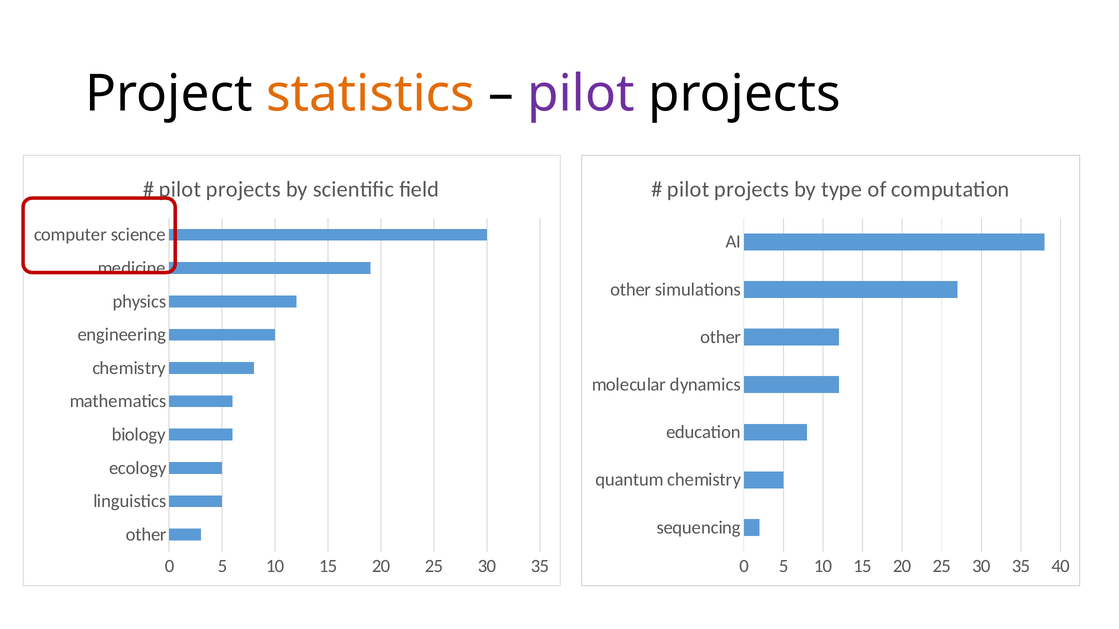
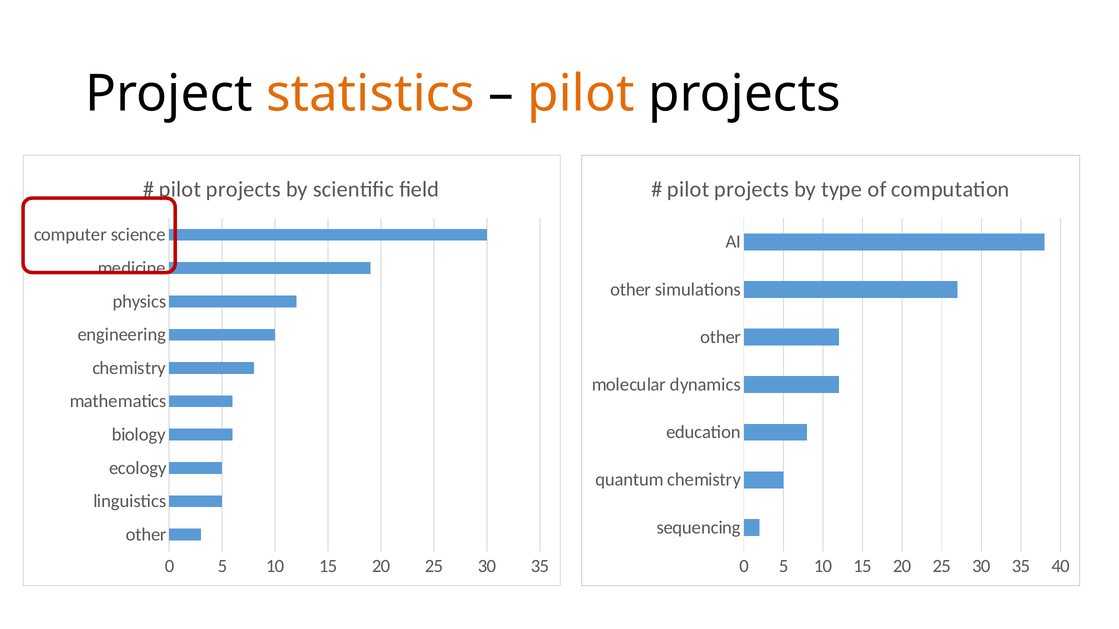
pilot at (581, 94) colour: purple -> orange
